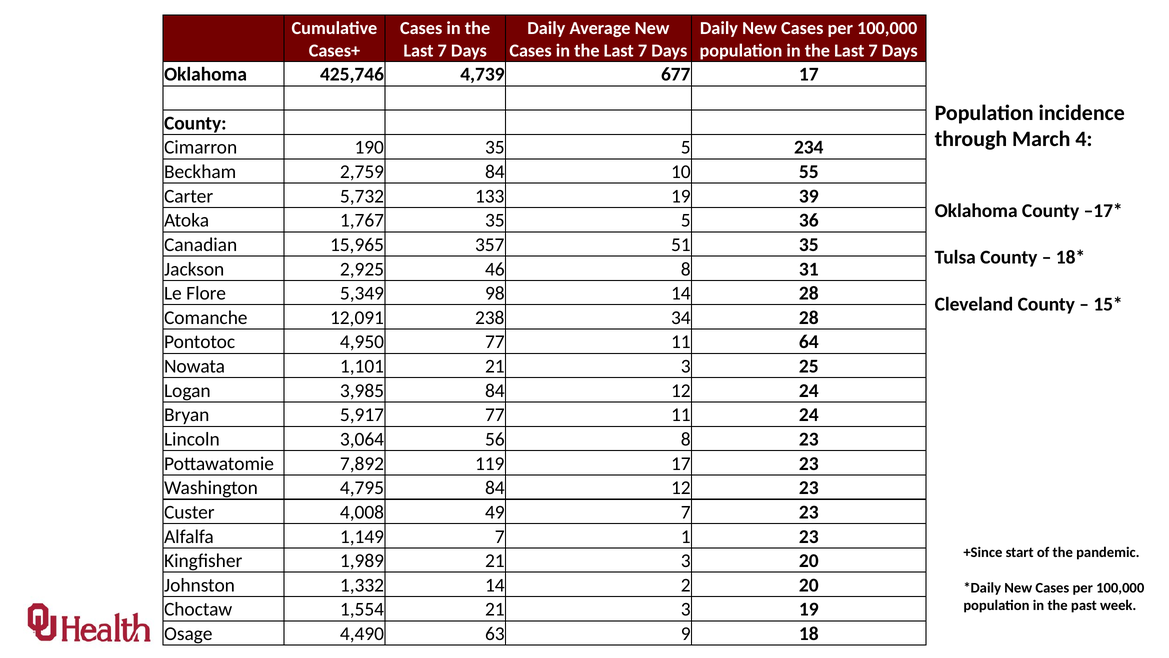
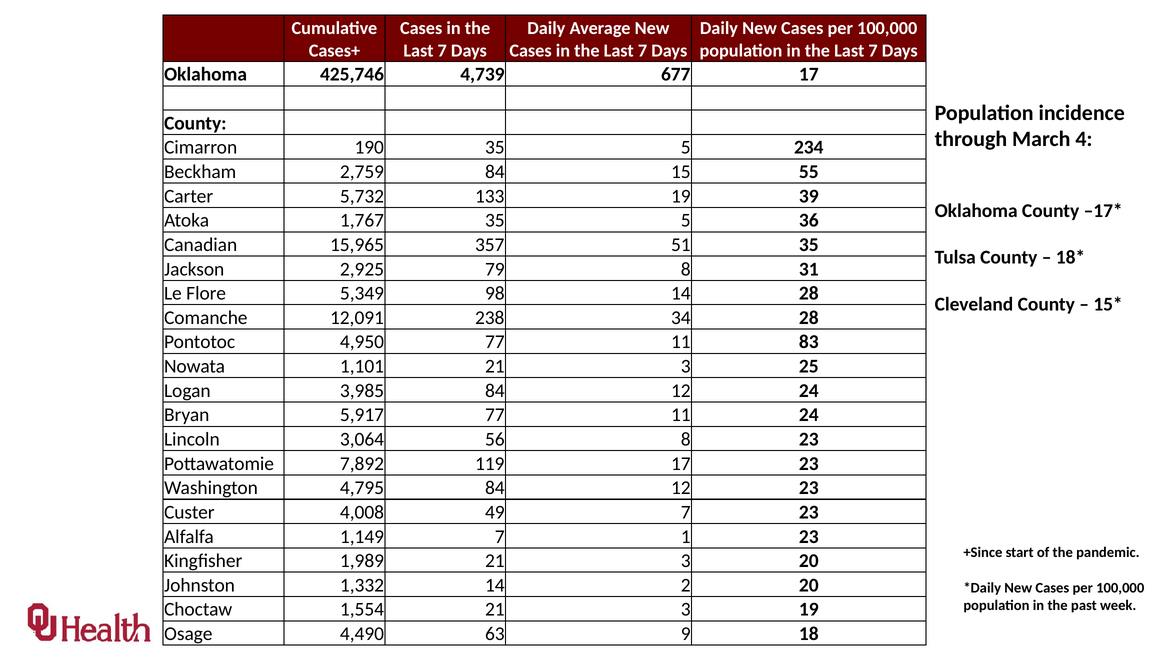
10: 10 -> 15
46: 46 -> 79
64: 64 -> 83
